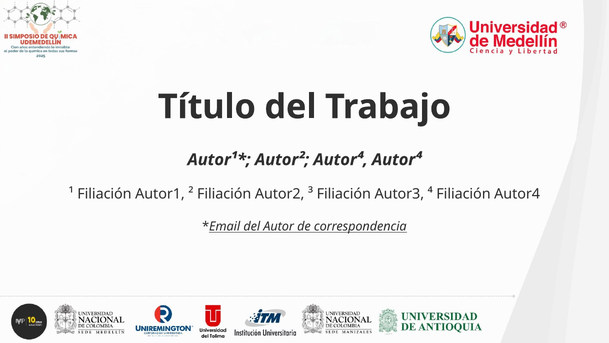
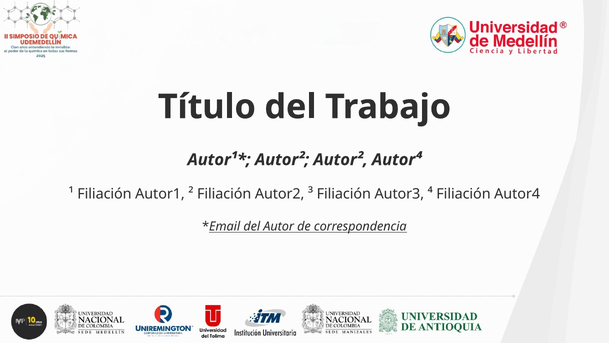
Autor² Autor⁴: Autor⁴ -> Autor²
